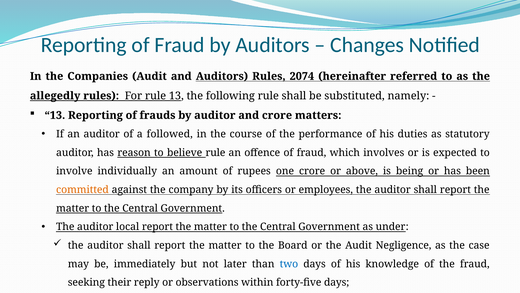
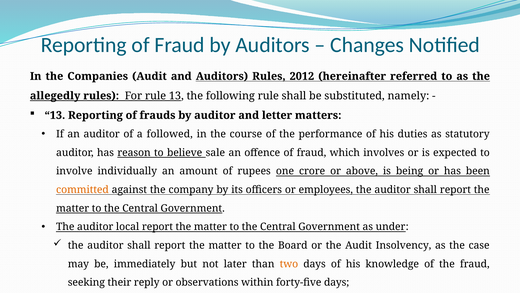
2074: 2074 -> 2012
and crore: crore -> letter
believe rule: rule -> sale
Negligence: Negligence -> Insolvency
two colour: blue -> orange
